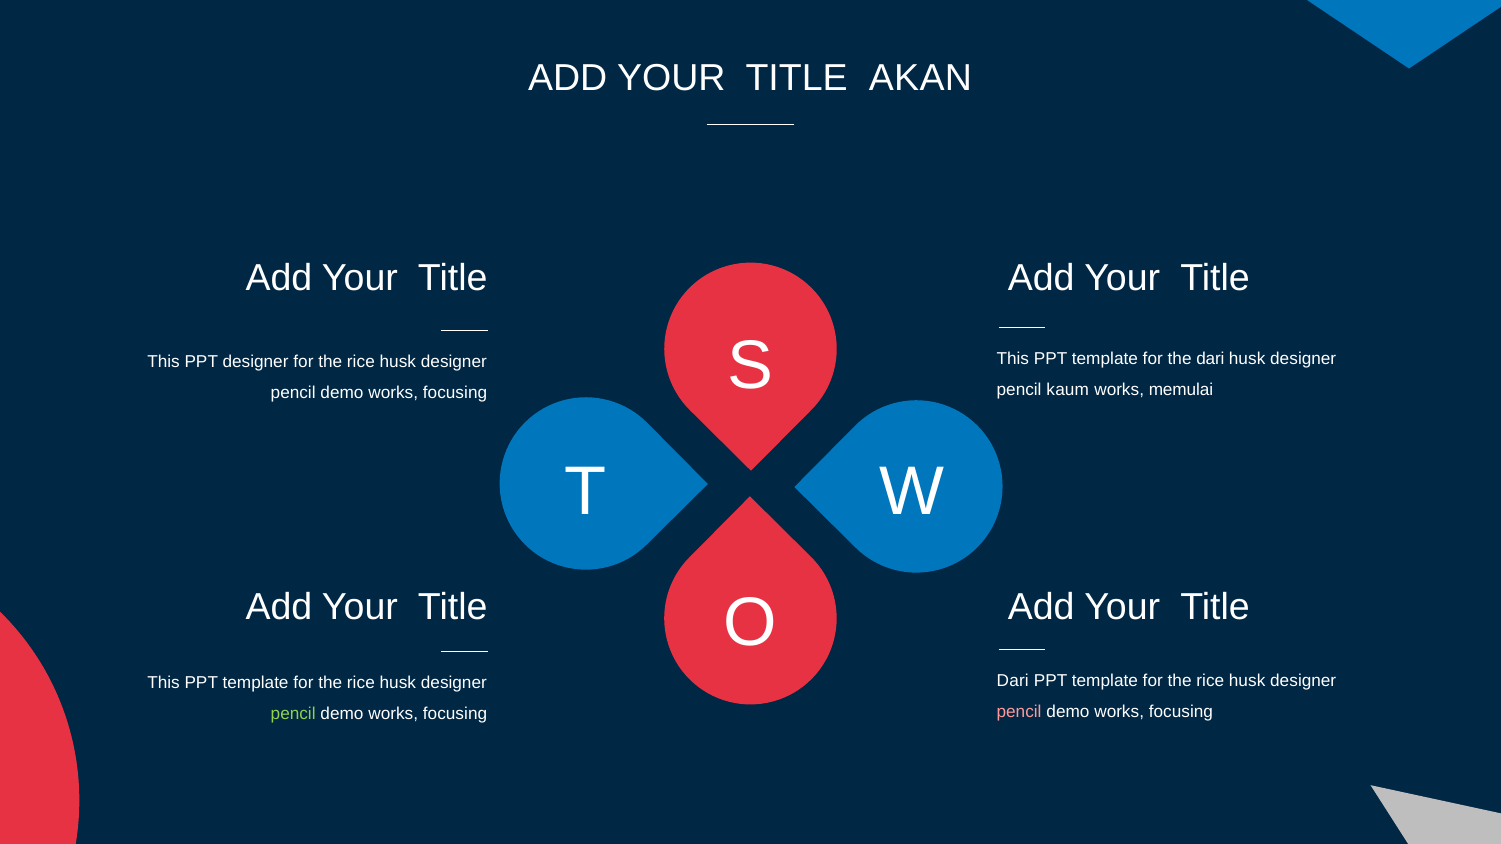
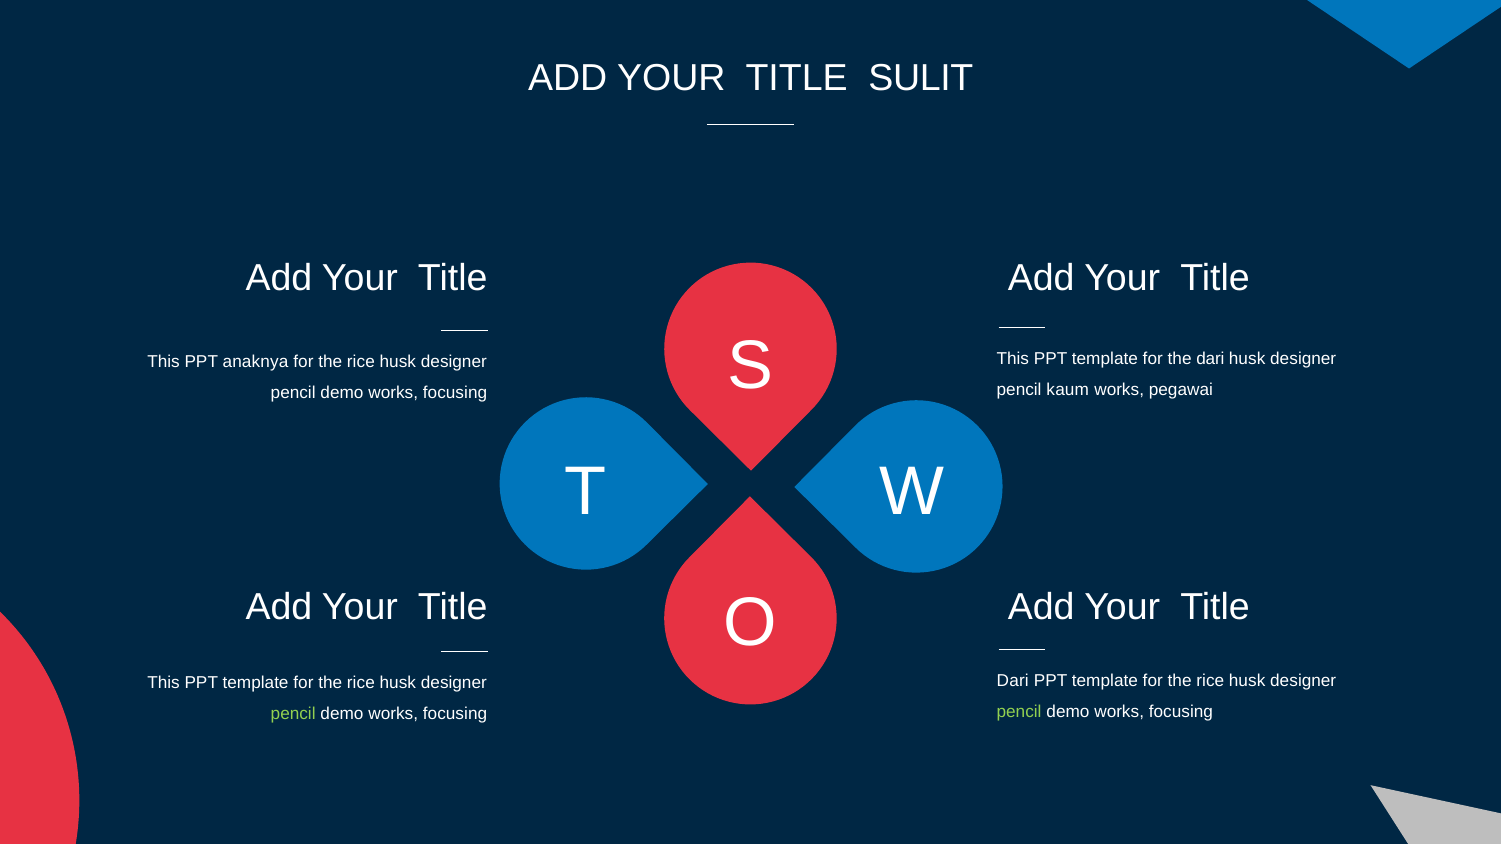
AKAN: AKAN -> SULIT
PPT designer: designer -> anaknya
memulai: memulai -> pegawai
pencil at (1019, 712) colour: pink -> light green
